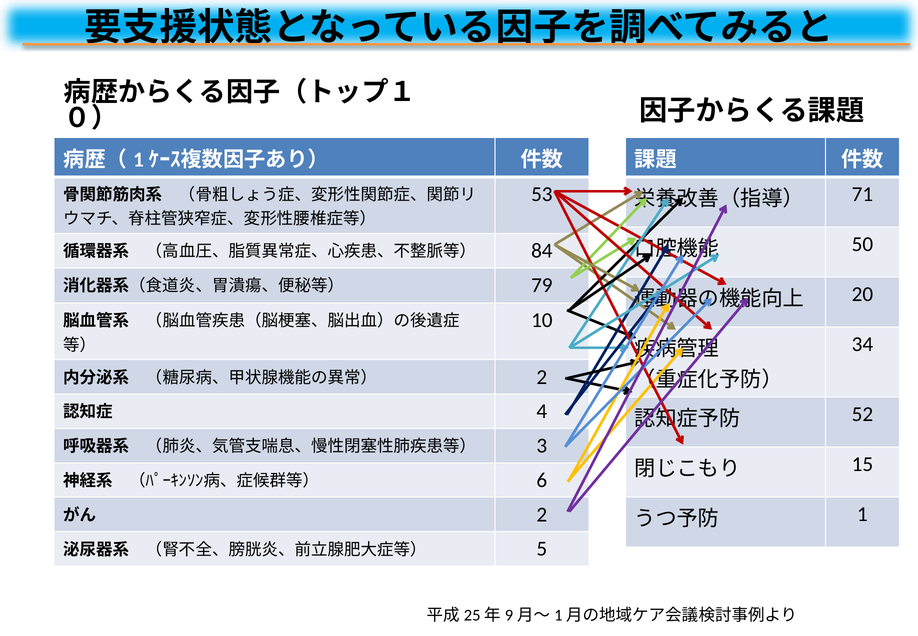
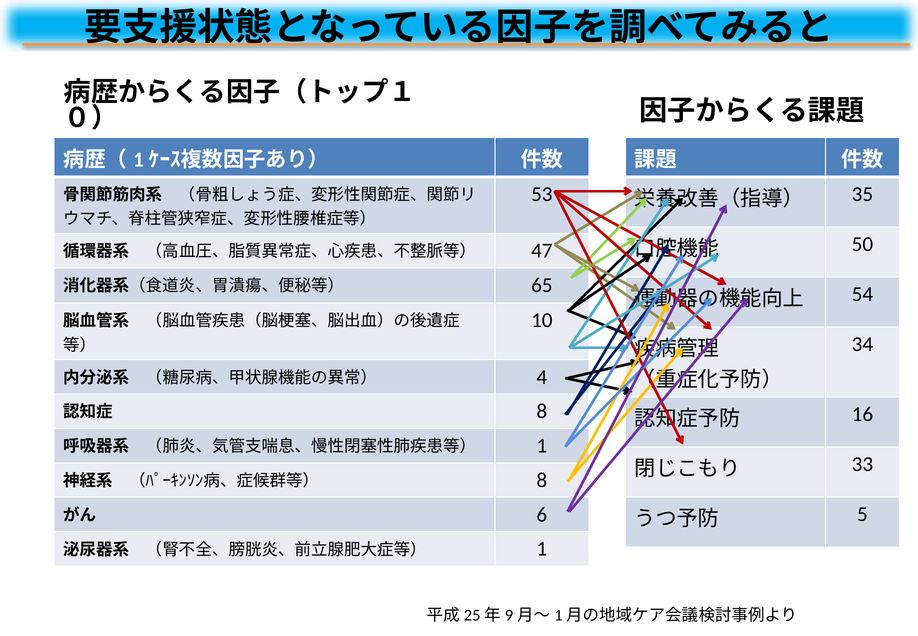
71: 71 -> 35
84: 84 -> 47
79: 79 -> 65
20: 20 -> 54
2 at (542, 377): 2 -> 4
4 at (542, 411): 4 -> 8
52: 52 -> 16
3 at (542, 445): 3 -> 1
15: 15 -> 33
6 at (542, 480): 6 -> 8
2 at (542, 514): 2 -> 6
1: 1 -> 5
5 at (542, 549): 5 -> 1
